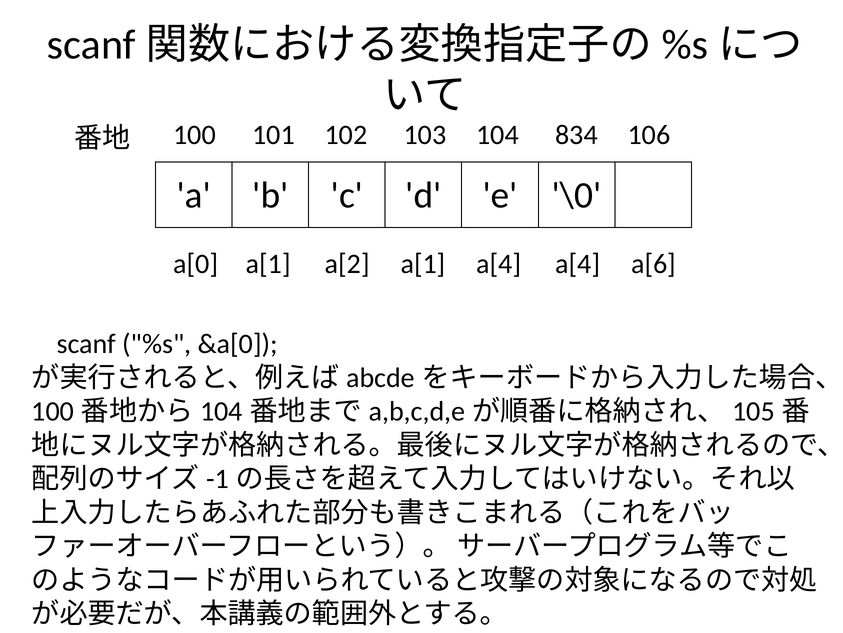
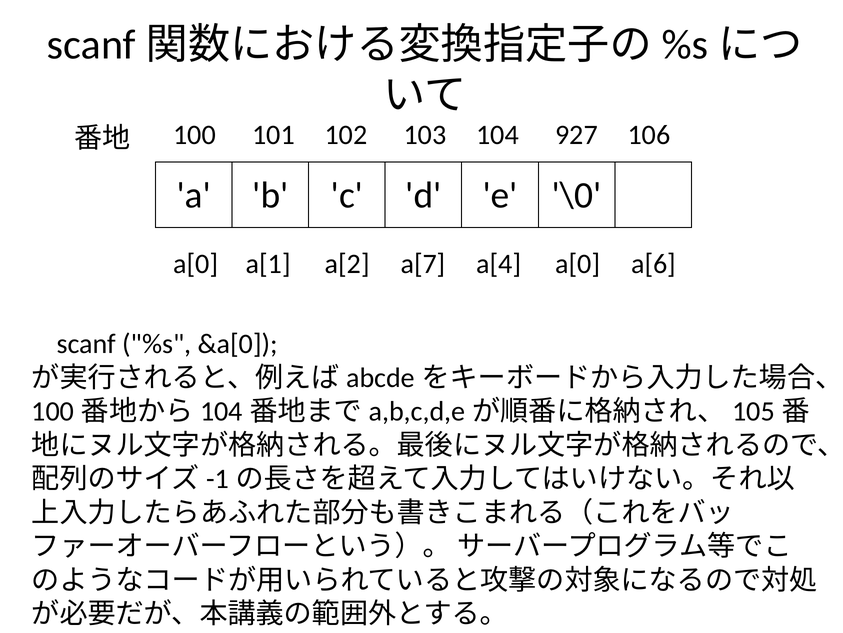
834: 834 -> 927
a[2 a[1: a[1 -> a[7
a[4 a[4: a[4 -> a[0
